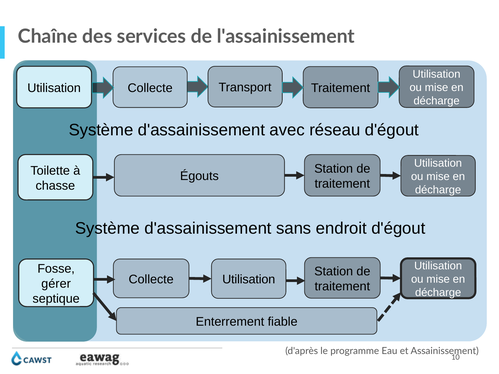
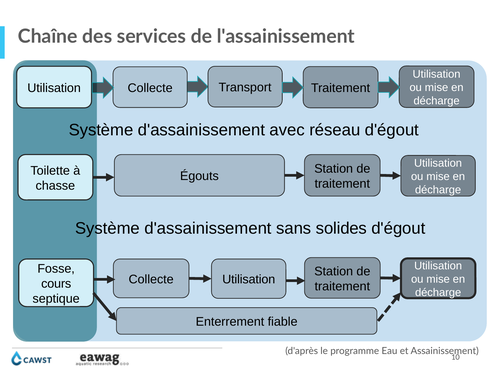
endroit: endroit -> solides
gérer: gérer -> cours
